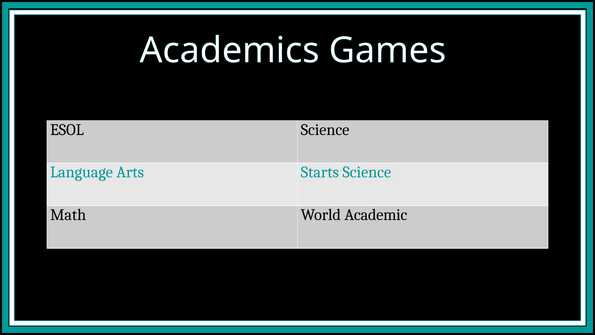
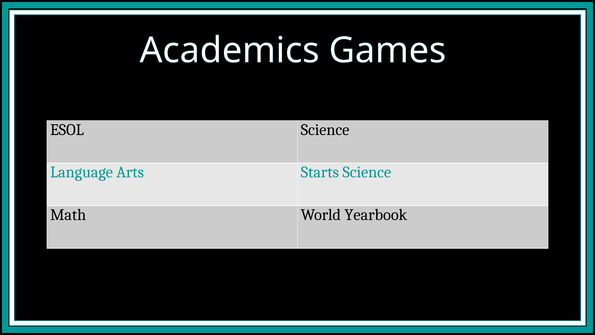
Academic: Academic -> Yearbook
